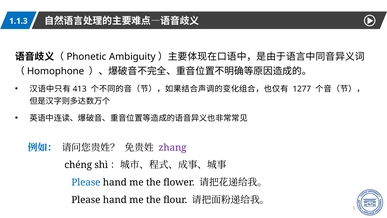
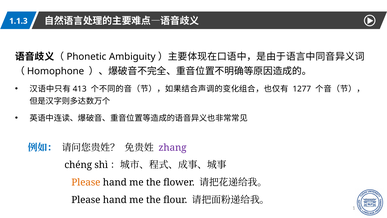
Please at (86, 182) colour: blue -> orange
